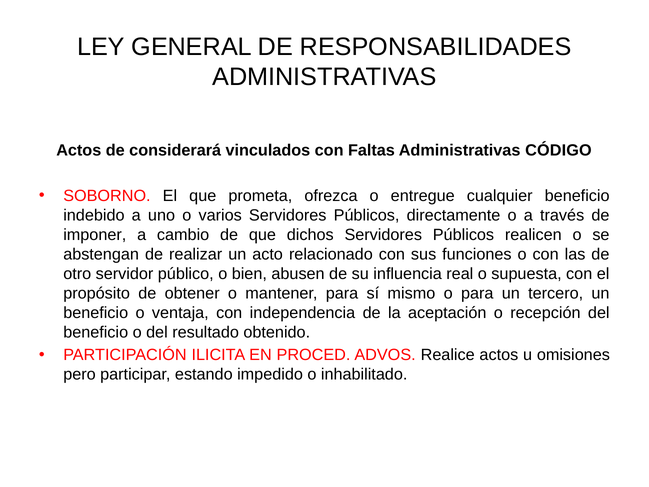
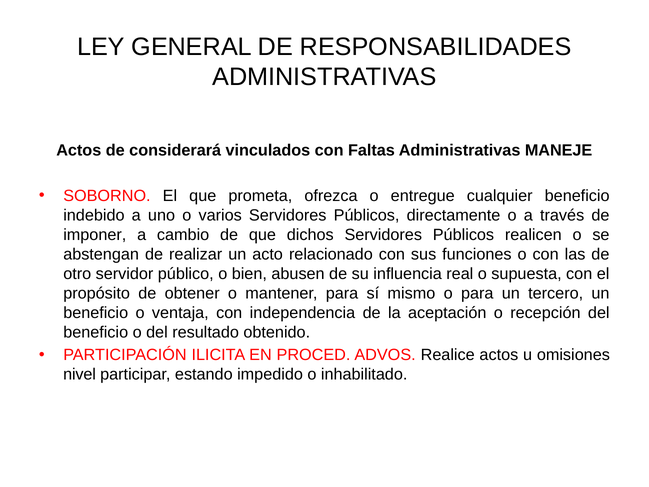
CÓDIGO: CÓDIGO -> MANEJE
pero: pero -> nivel
